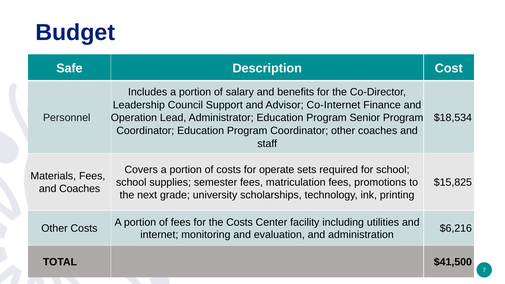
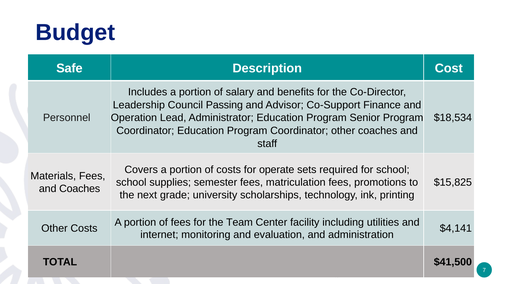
Support: Support -> Passing
Co-Internet: Co-Internet -> Co-Support
the Costs: Costs -> Team
$6,216: $6,216 -> $4,141
